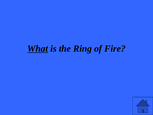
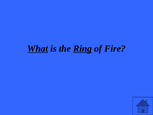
Ring underline: none -> present
